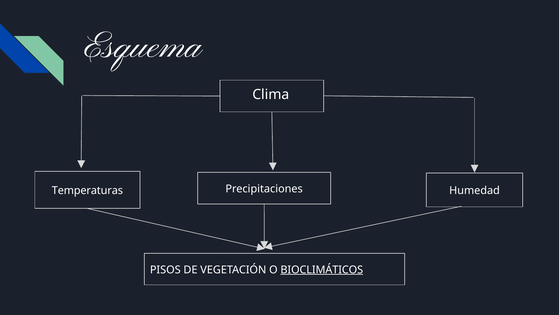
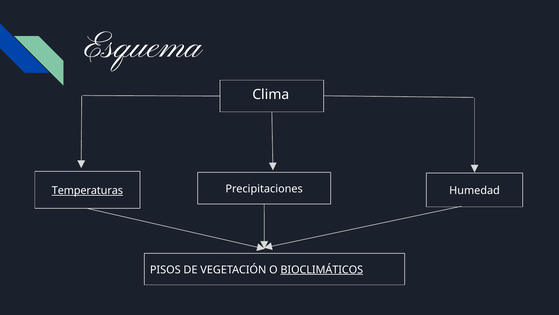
Temperaturas underline: none -> present
